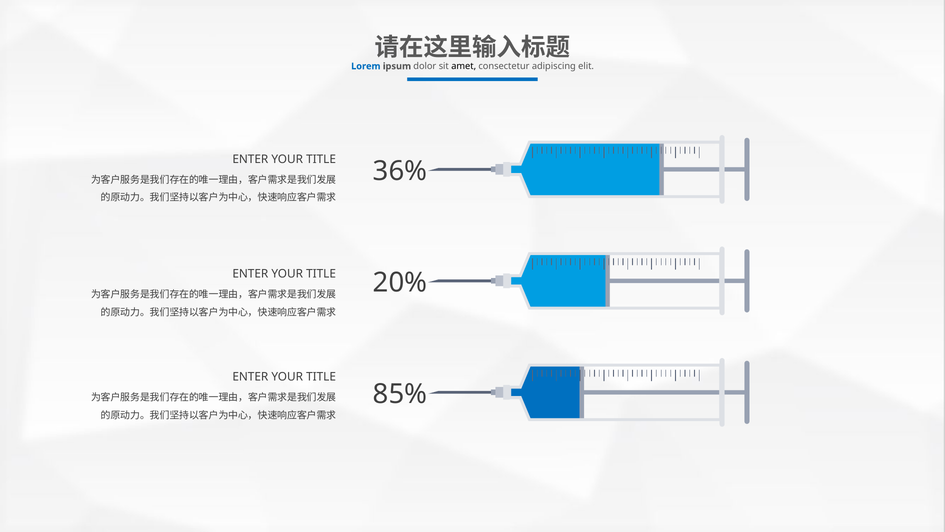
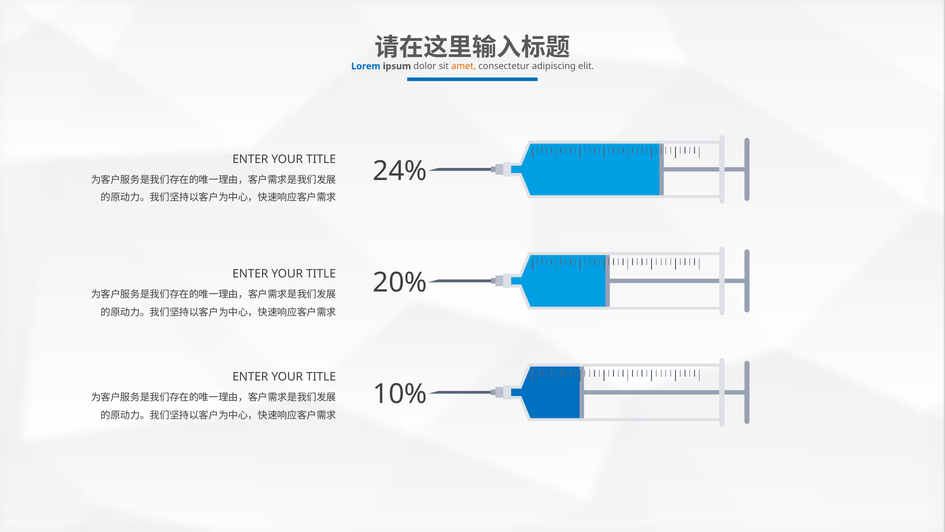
amet colour: black -> orange
36%: 36% -> 24%
85%: 85% -> 10%
